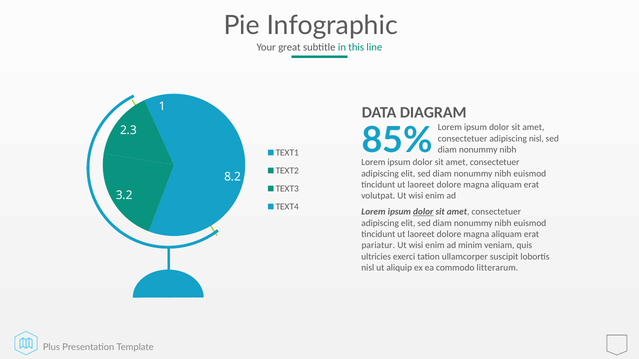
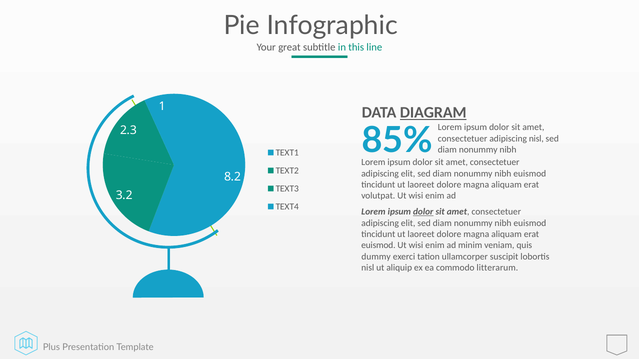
DIAGRAM underline: none -> present
pariatur at (378, 246): pariatur -> euismod
ultricies: ultricies -> dummy
